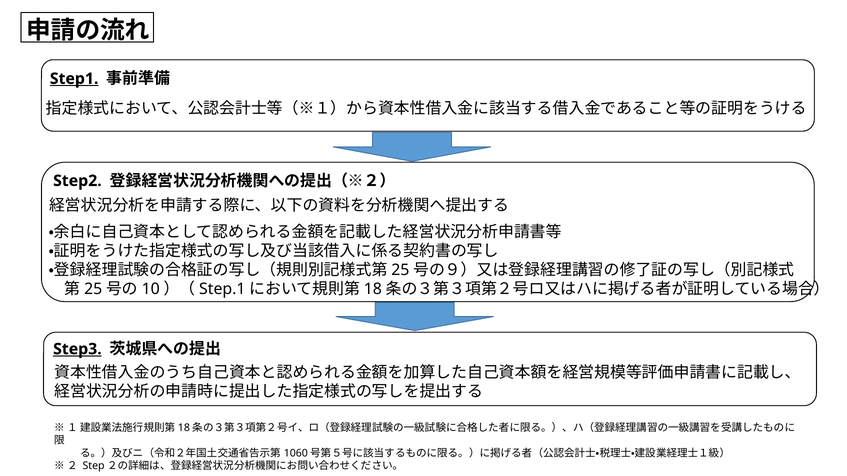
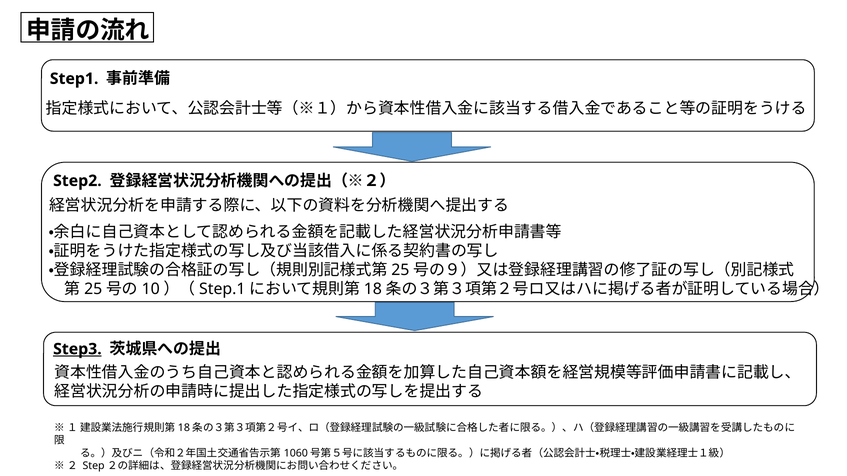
Step1 underline: present -> none
